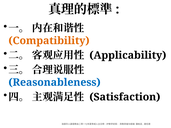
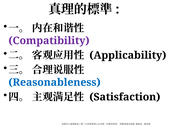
Compatibility colour: orange -> purple
